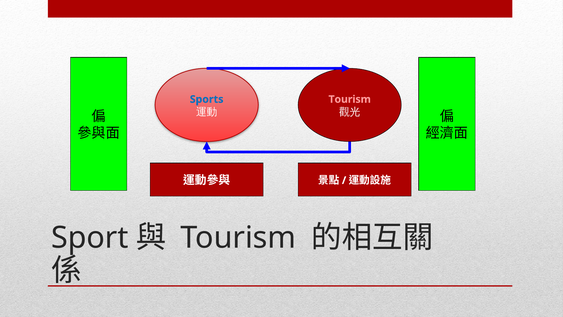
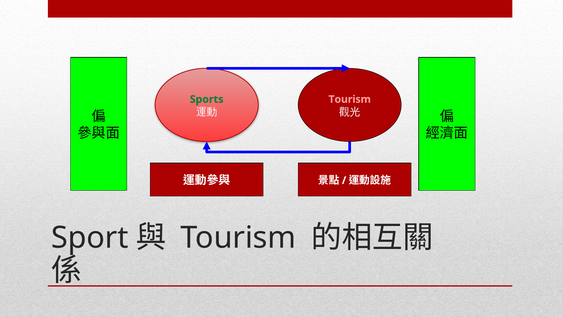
Sports colour: blue -> green
